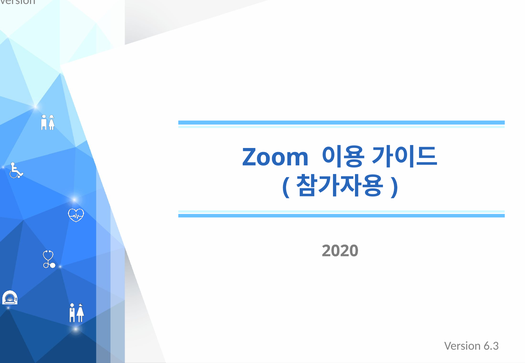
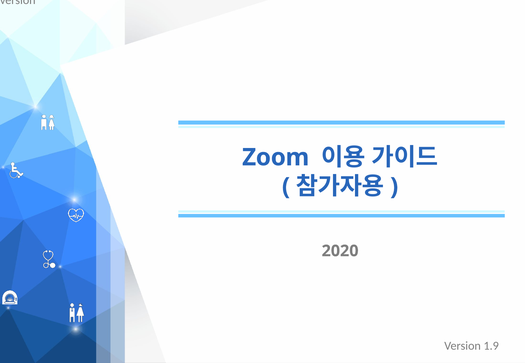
6.3: 6.3 -> 1.9
